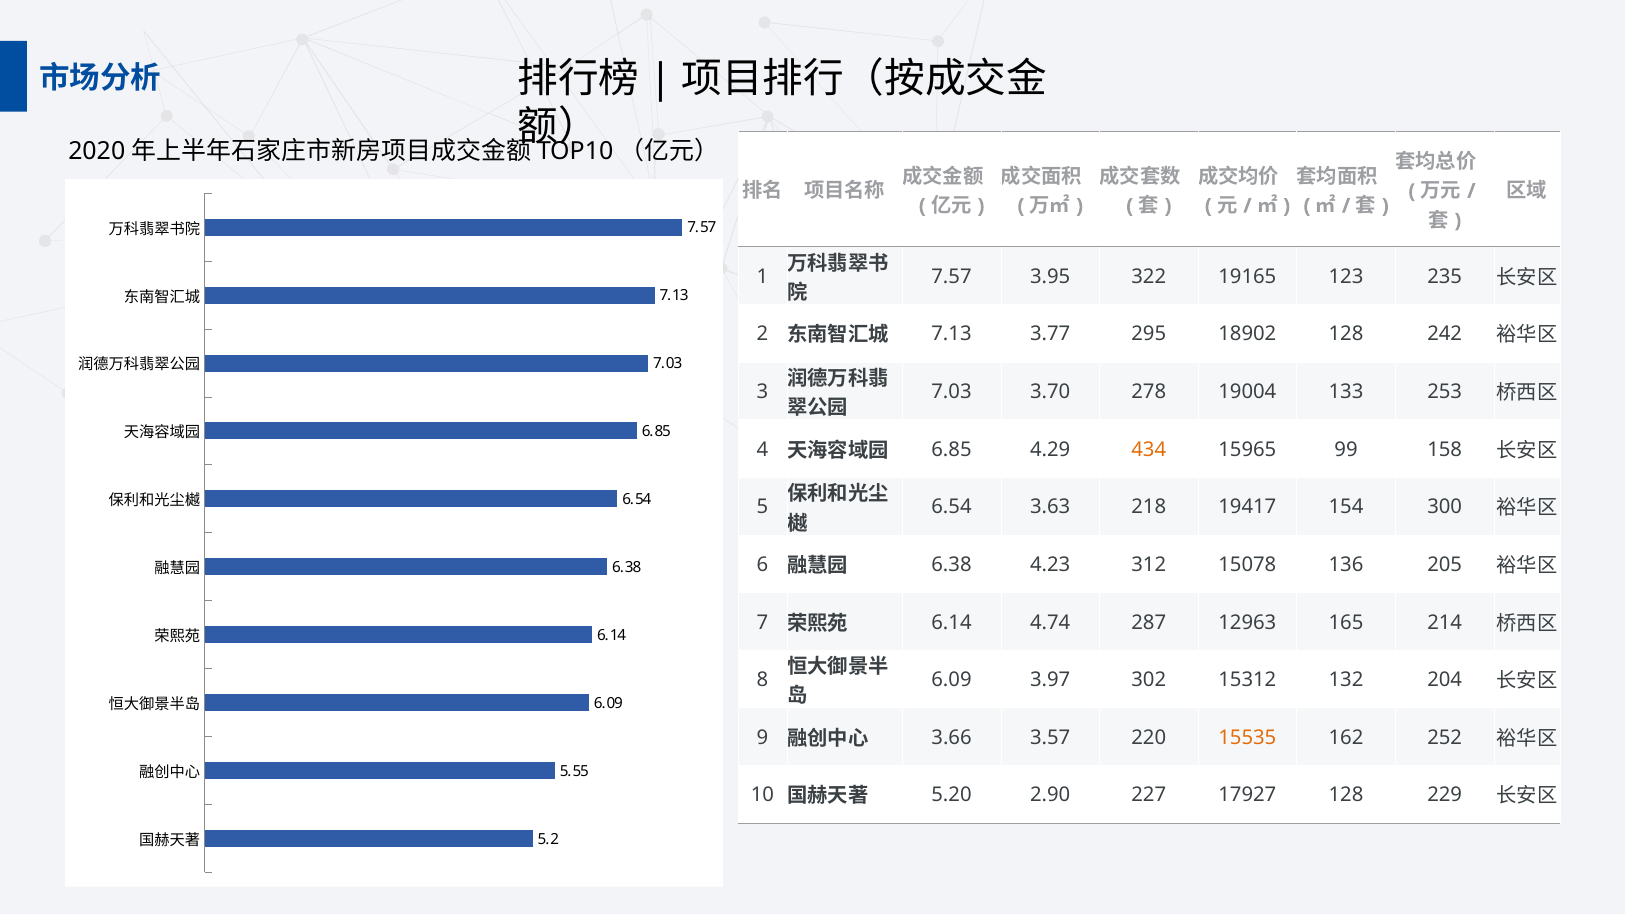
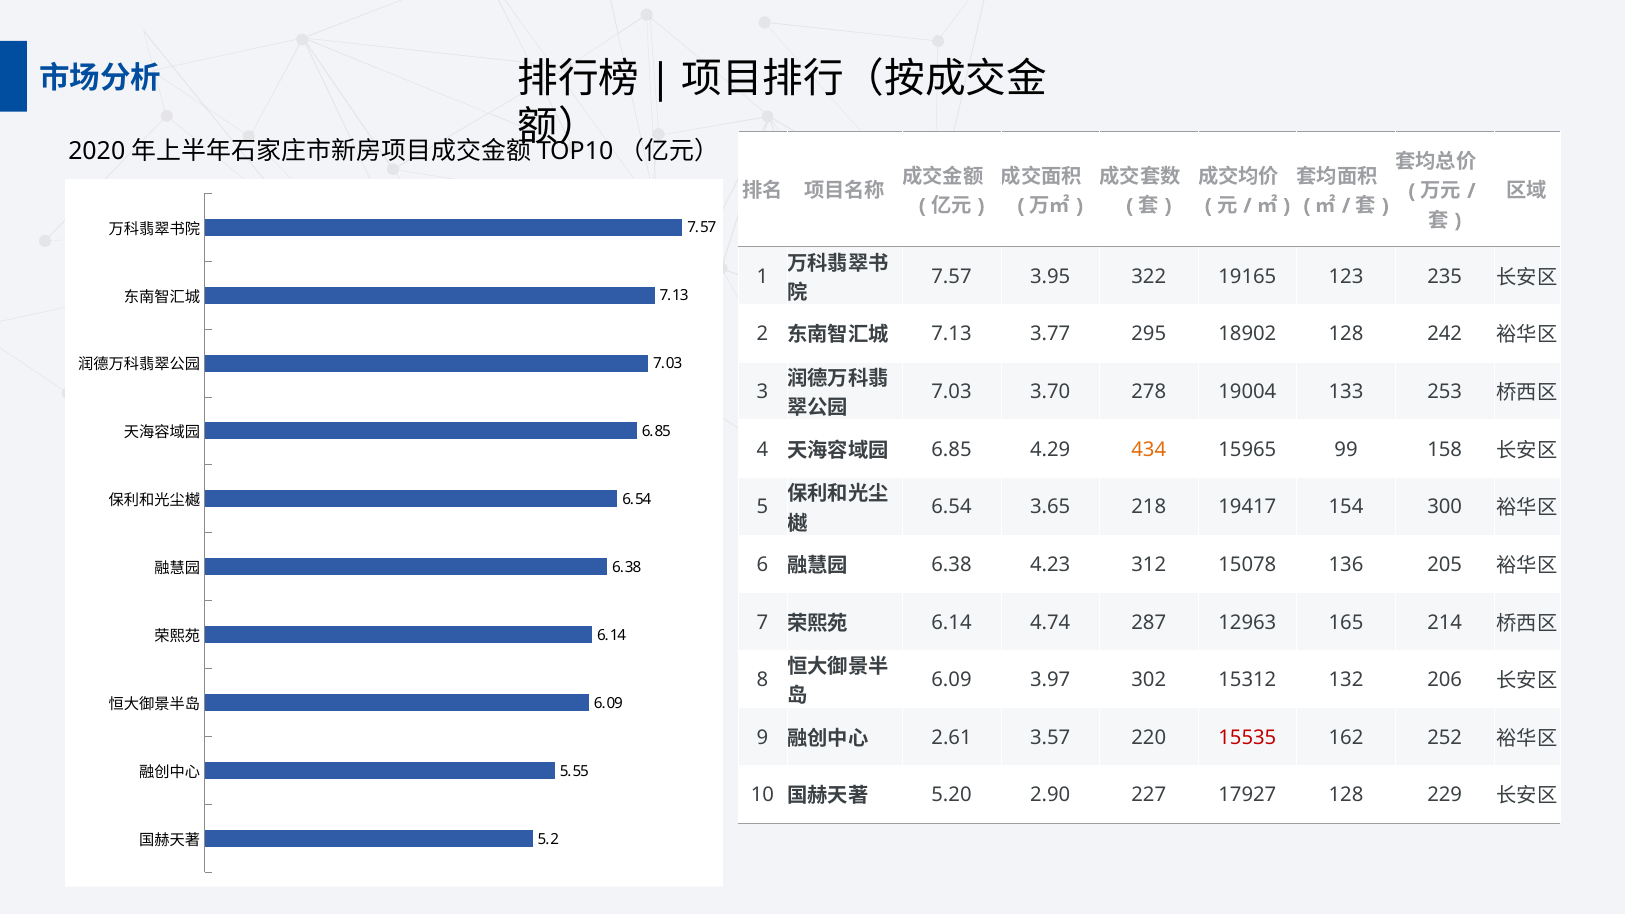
3.63: 3.63 -> 3.65
204: 204 -> 206
3.66: 3.66 -> 2.61
15535 colour: orange -> red
